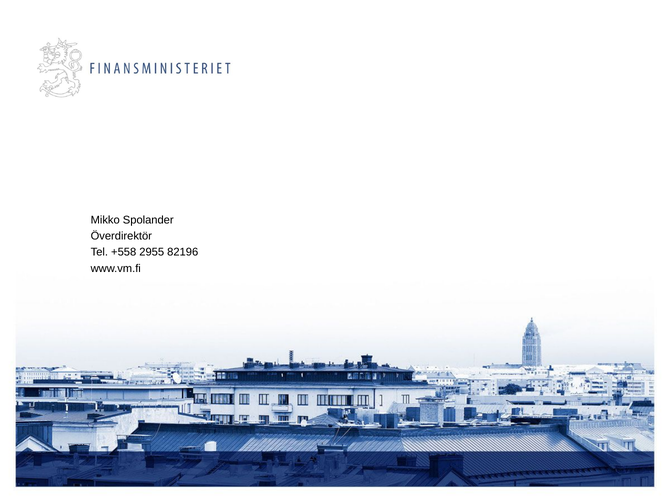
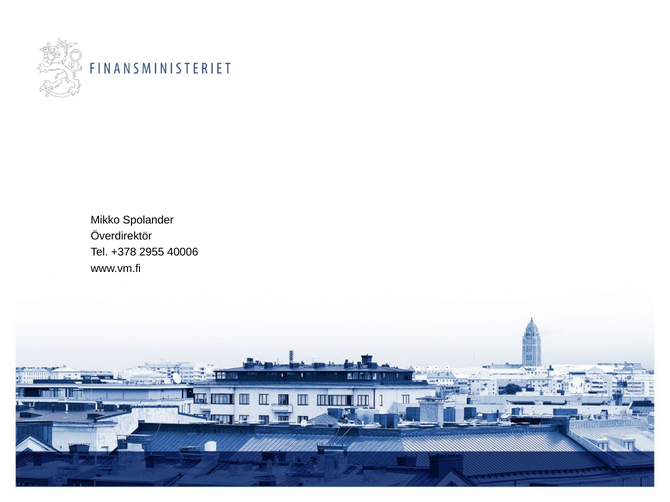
+558: +558 -> +378
82196: 82196 -> 40006
